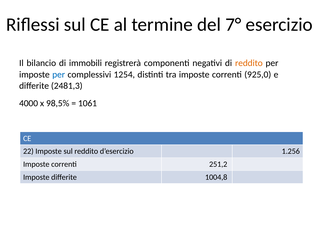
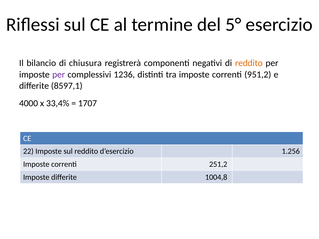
7°: 7° -> 5°
immobili: immobili -> chiusura
per at (59, 75) colour: blue -> purple
1254: 1254 -> 1236
925,0: 925,0 -> 951,2
2481,3: 2481,3 -> 8597,1
98,5%: 98,5% -> 33,4%
1061: 1061 -> 1707
